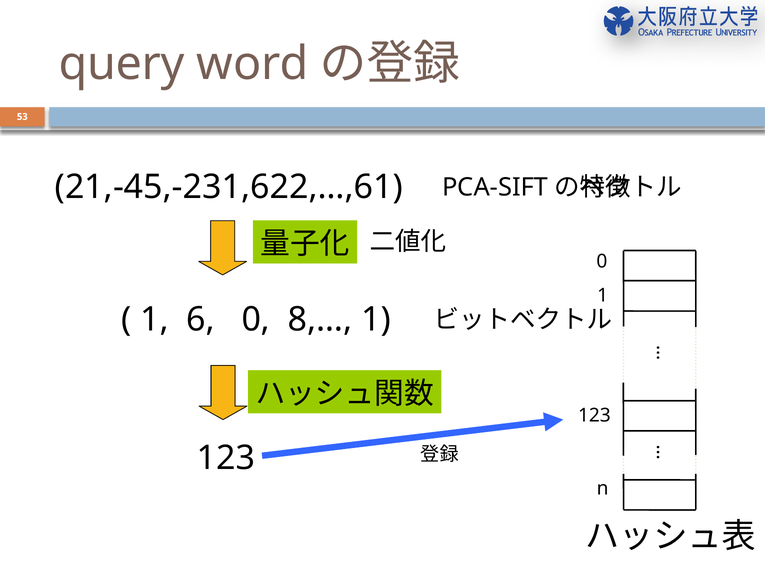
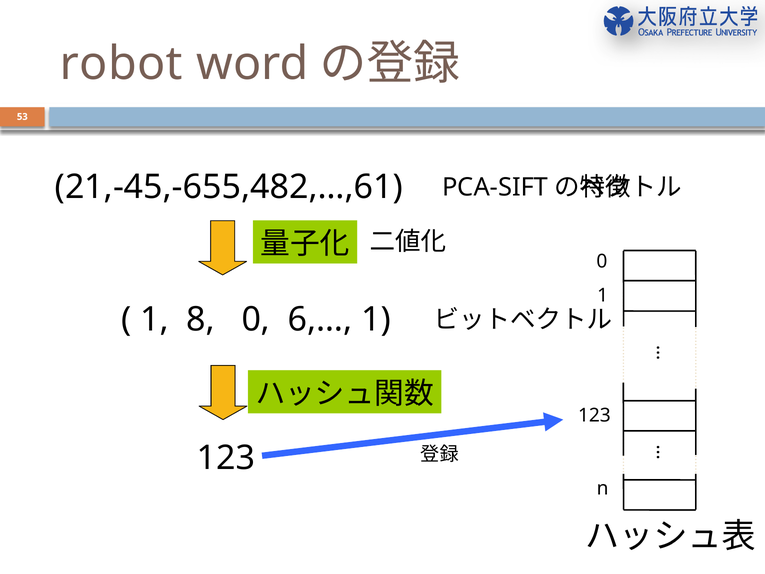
query: query -> robot
21,-45,-231,622,…,61: 21,-45,-231,622,…,61 -> 21,-45,-655,482,…,61
6: 6 -> 8
8,…: 8,… -> 6,…
